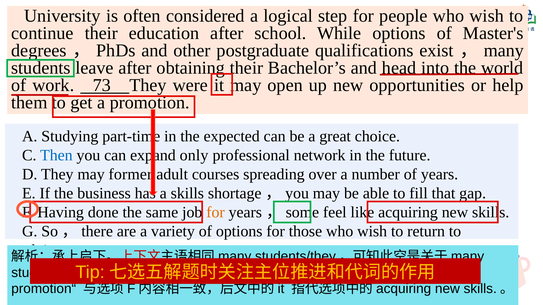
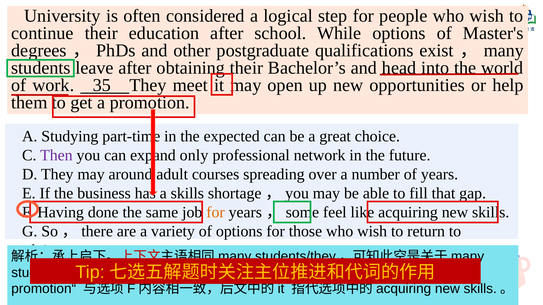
73: 73 -> 35
were: were -> meet
Then colour: blue -> purple
former: former -> around
